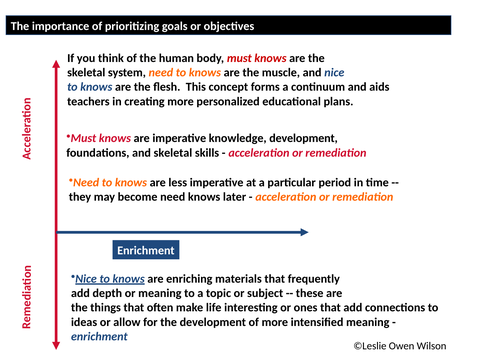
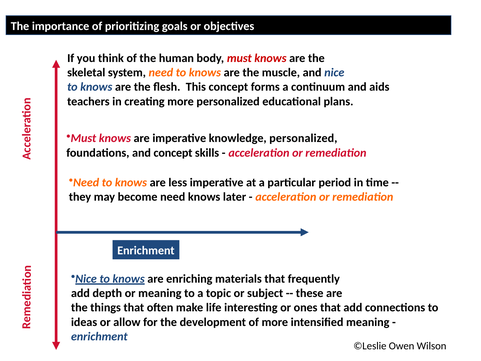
knowledge development: development -> personalized
and skeletal: skeletal -> concept
